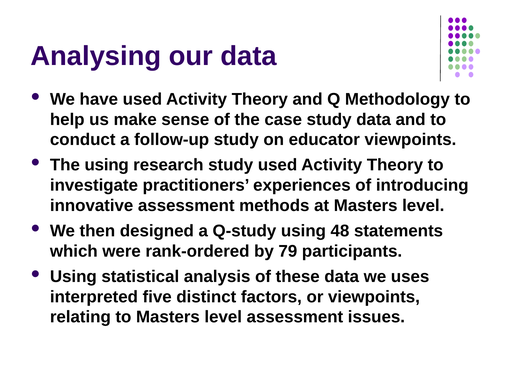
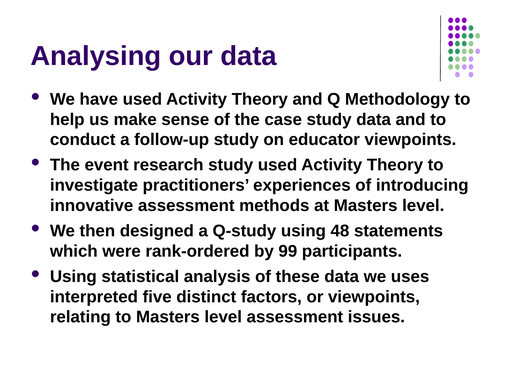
The using: using -> event
79: 79 -> 99
